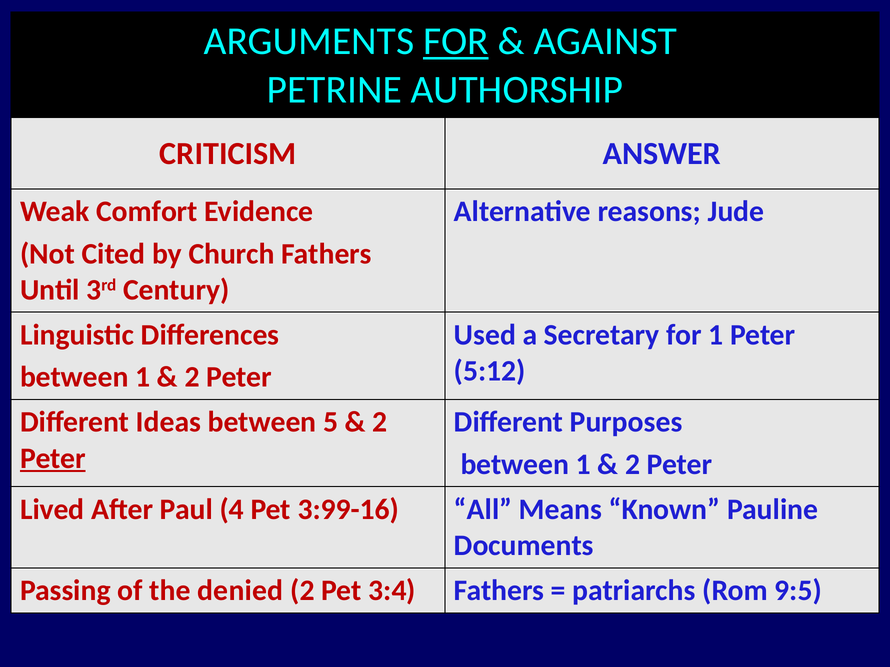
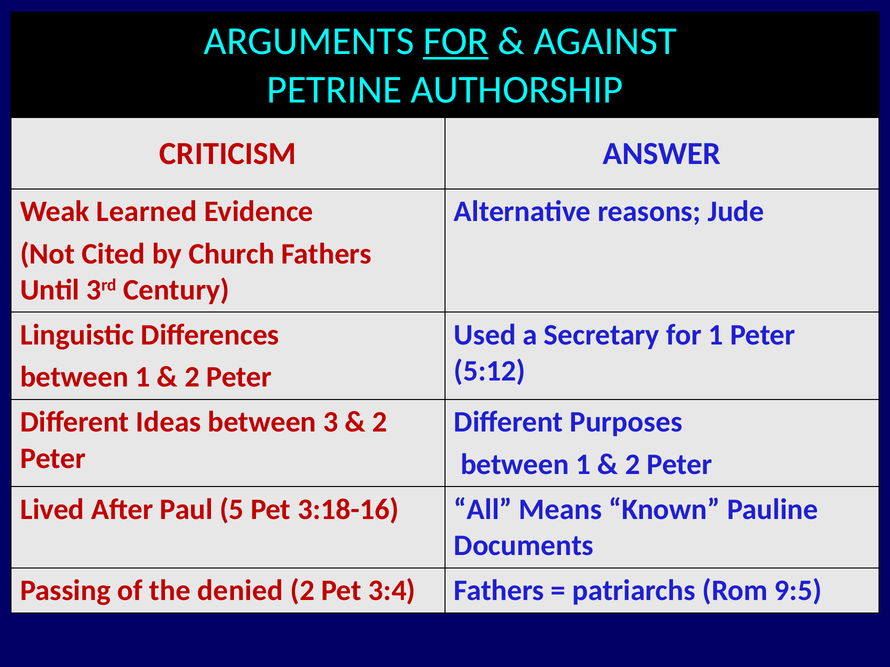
Comfort: Comfort -> Learned
5: 5 -> 3
Peter at (53, 459) underline: present -> none
4: 4 -> 5
3:99-16: 3:99-16 -> 3:18-16
